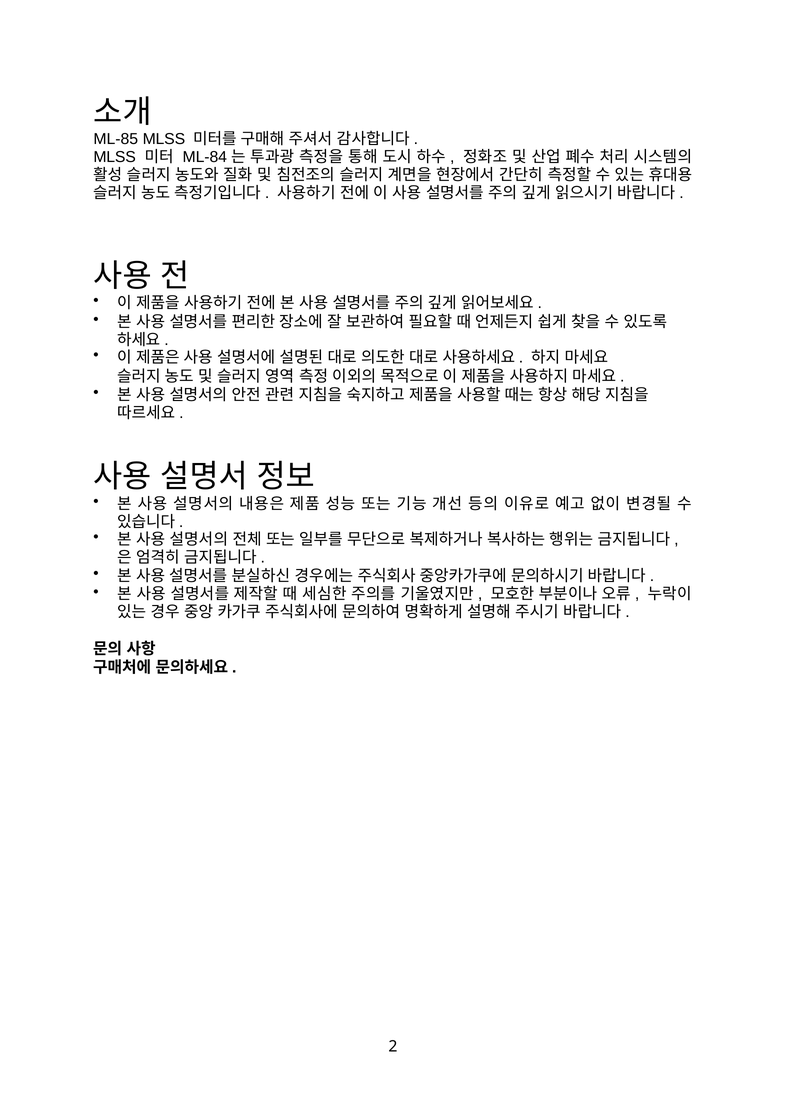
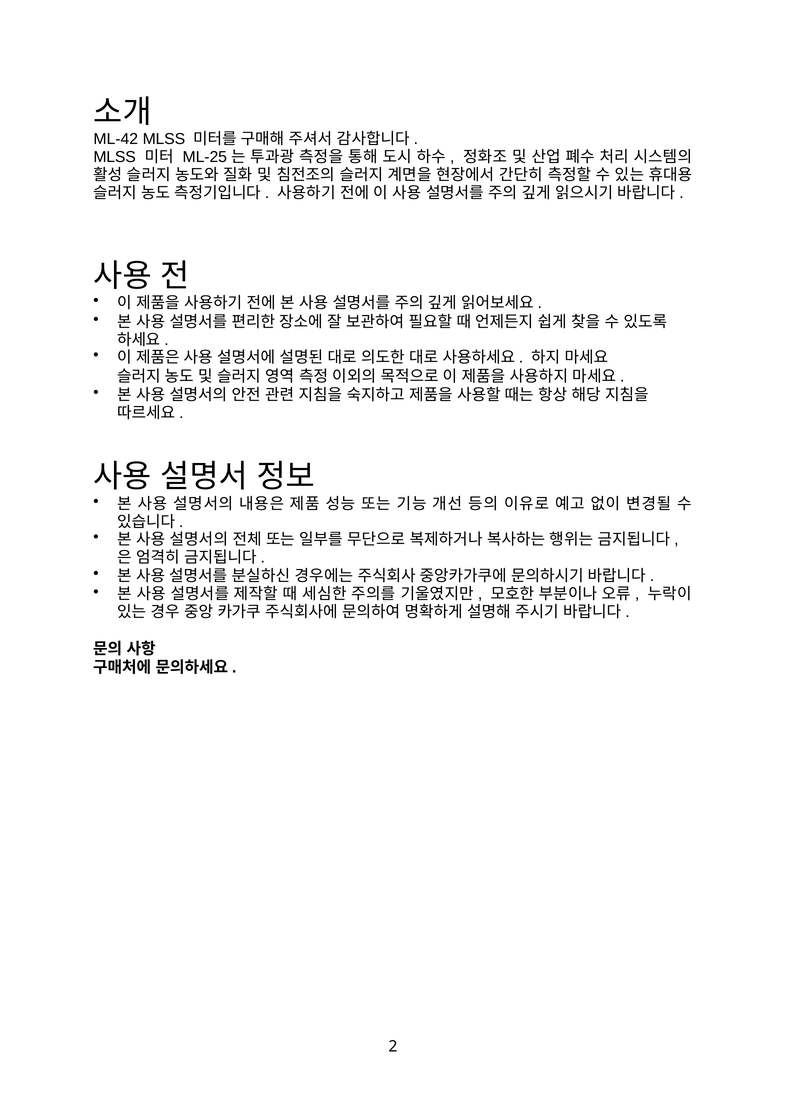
ML-85: ML-85 -> ML-42
ML-84: ML-84 -> ML-25
